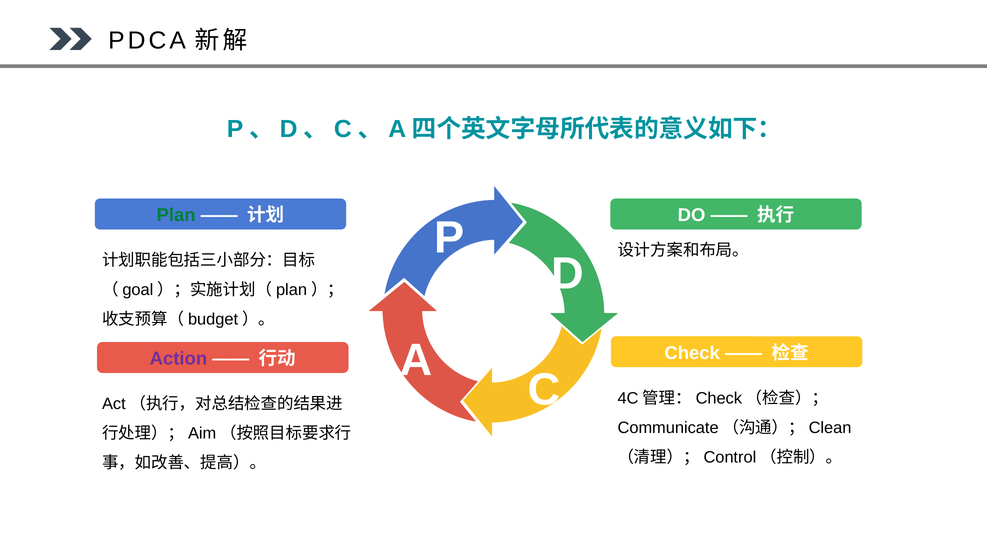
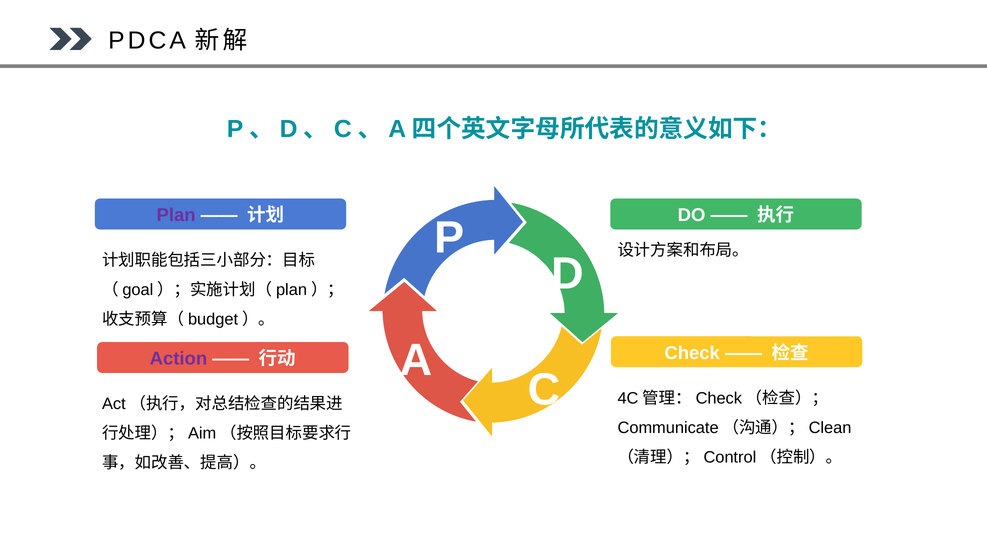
Plan colour: green -> purple
